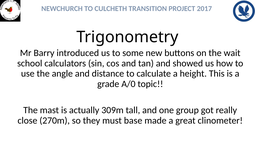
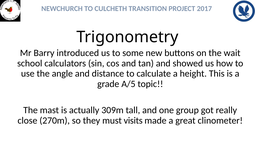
A/0: A/0 -> A/5
base: base -> visits
